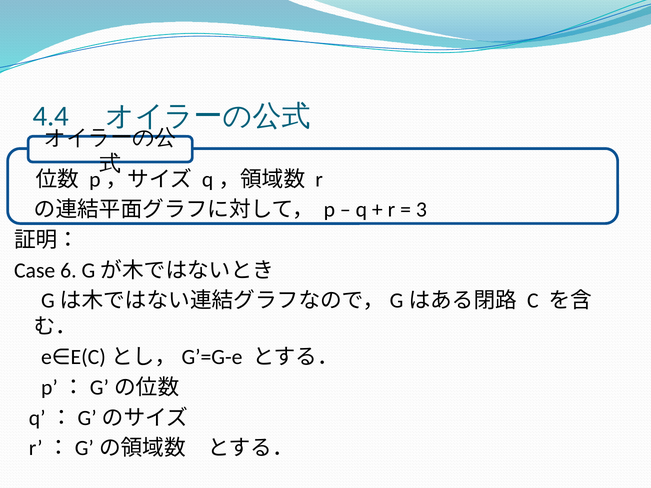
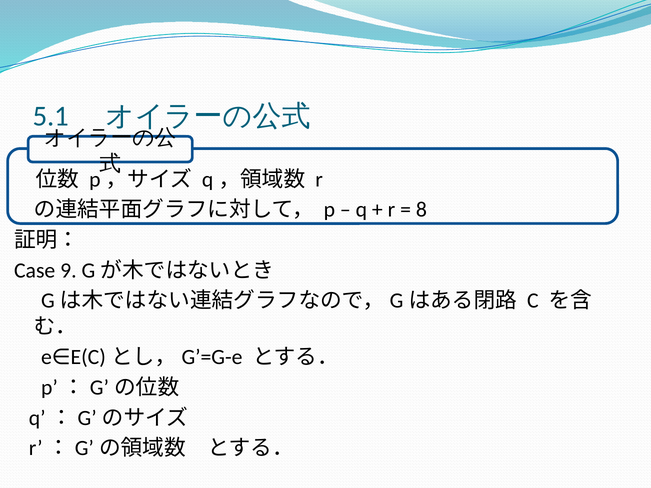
4.4: 4.4 -> 5.1
3: 3 -> 8
6: 6 -> 9
